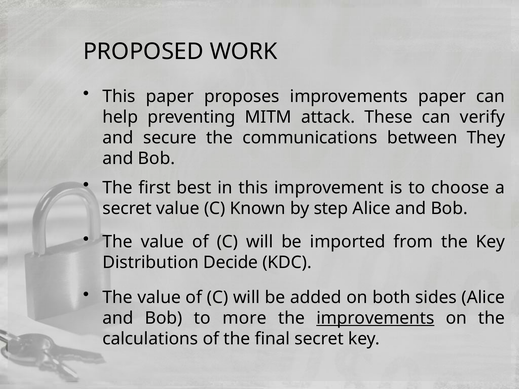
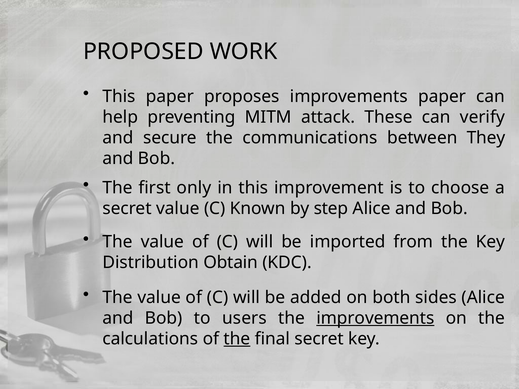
best: best -> only
Decide: Decide -> Obtain
more: more -> users
the at (237, 339) underline: none -> present
